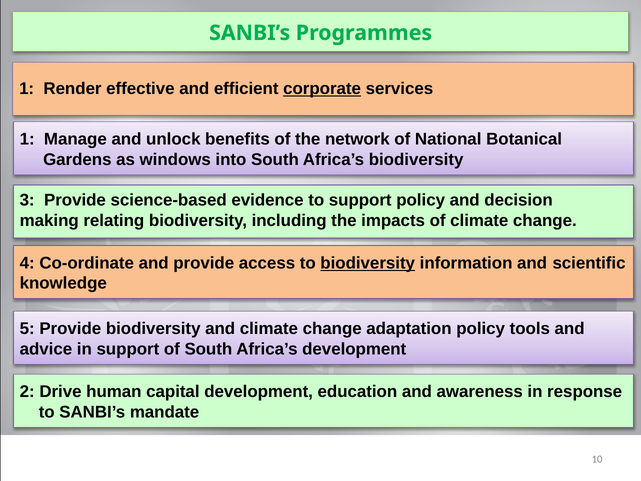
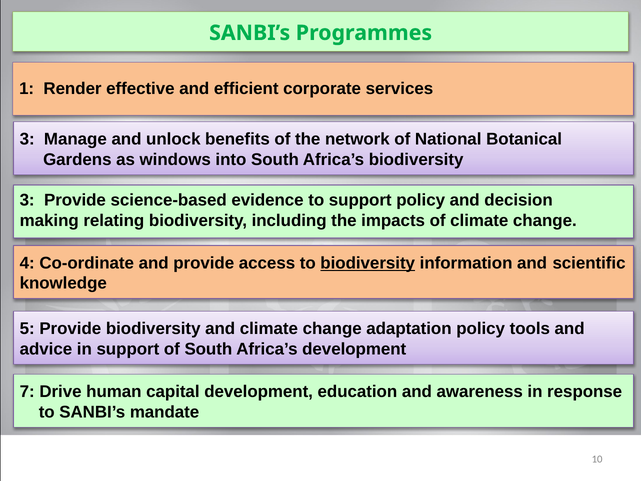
corporate underline: present -> none
1 at (27, 139): 1 -> 3
2: 2 -> 7
